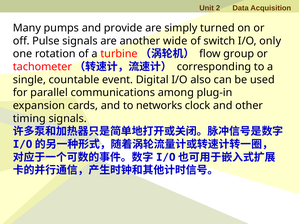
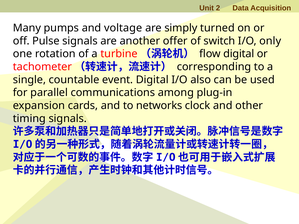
provide: provide -> voltage
wide: wide -> offer
flow group: group -> digital
